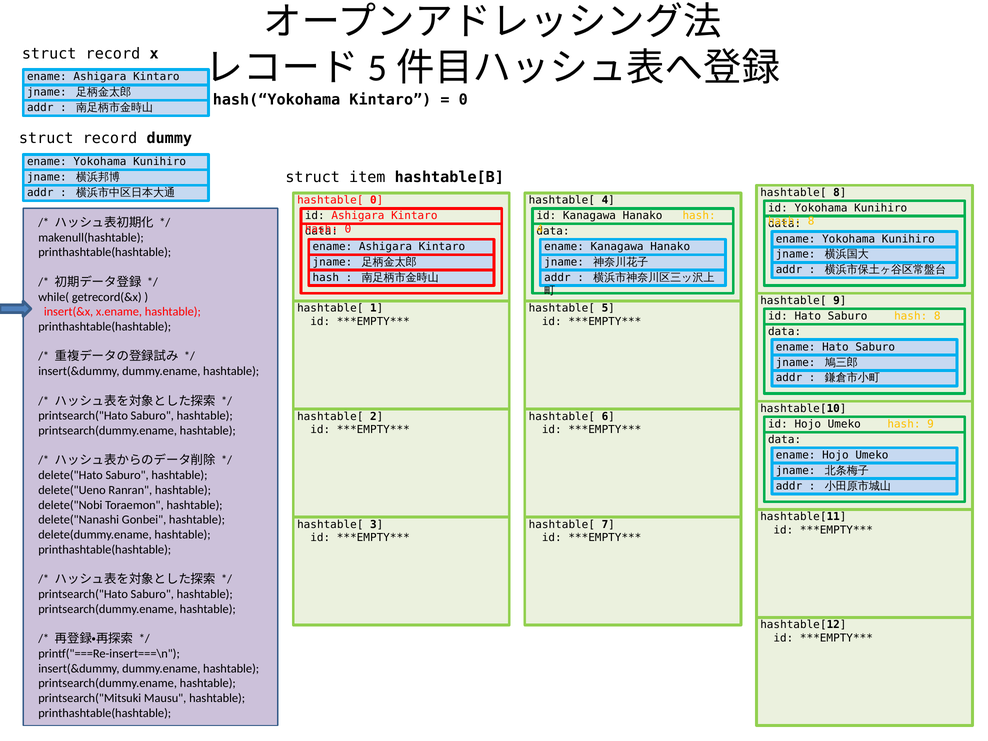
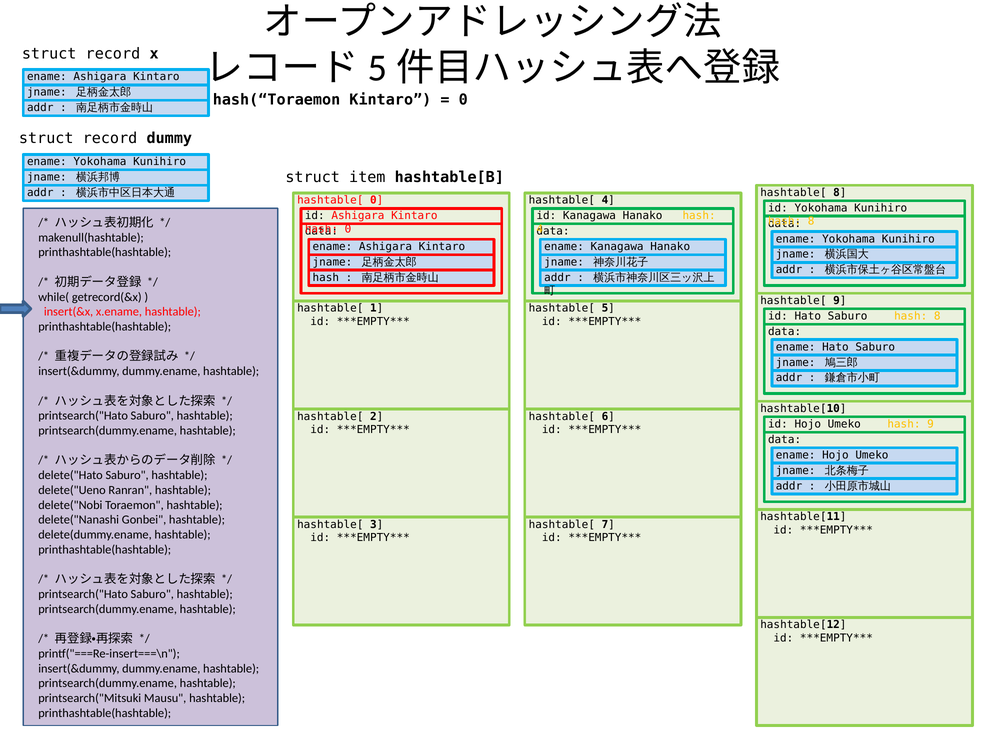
hash(“Yokohama: hash(“Yokohama -> hash(“Toraemon
